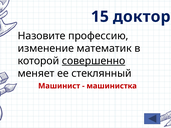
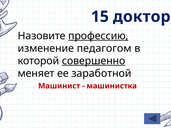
профессию underline: none -> present
математик: математик -> педагогом
стеклянный: стеклянный -> заработной
